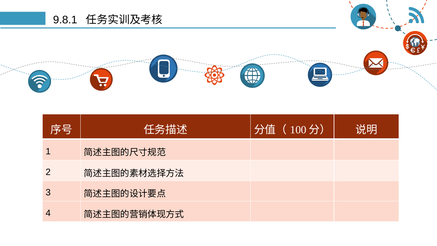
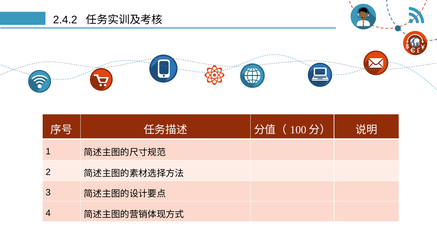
9.8.1: 9.8.1 -> 2.4.2
